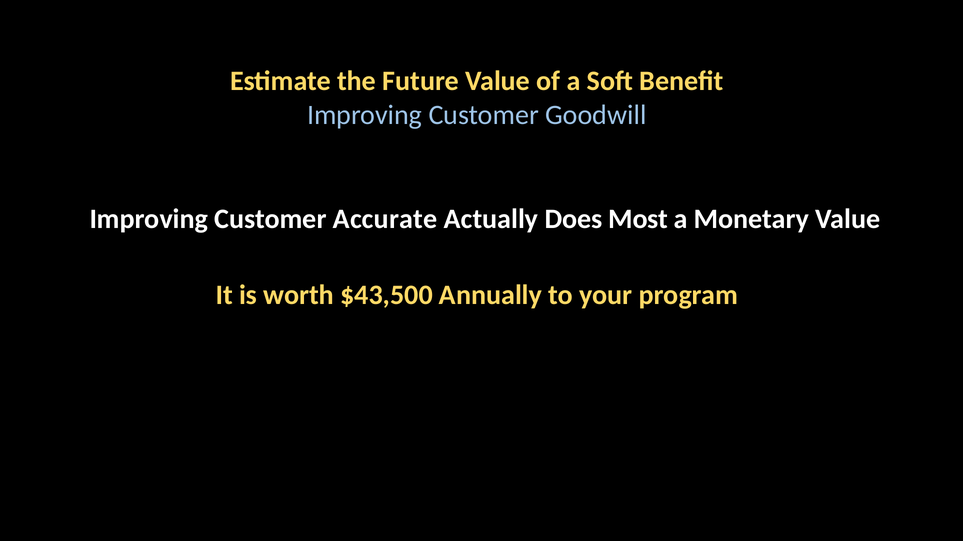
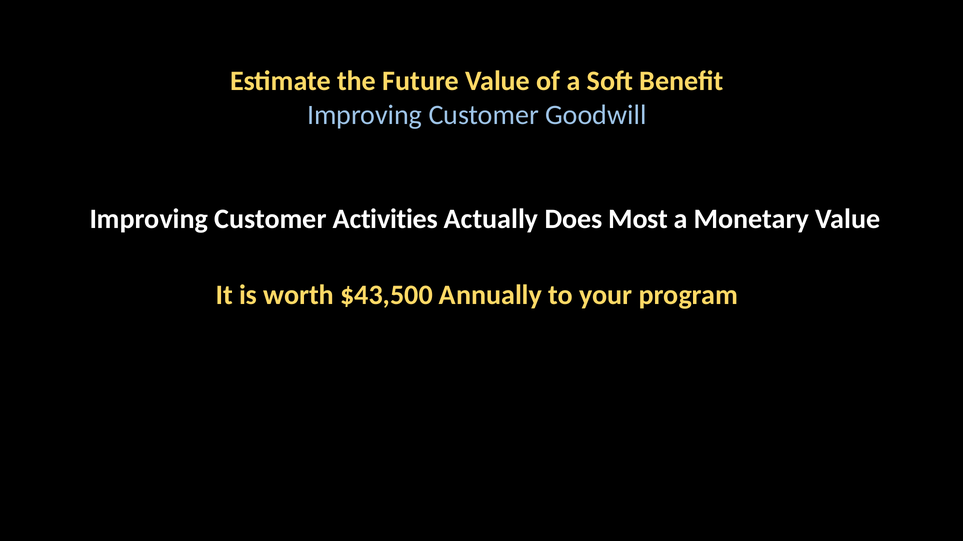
Accurate: Accurate -> Activities
